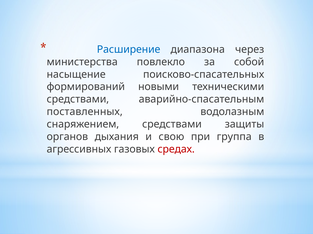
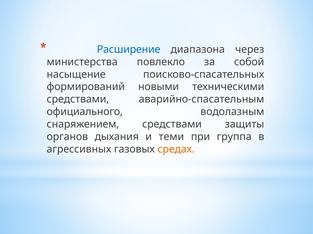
поставленных: поставленных -> официального
свою: свою -> теми
средах colour: red -> orange
